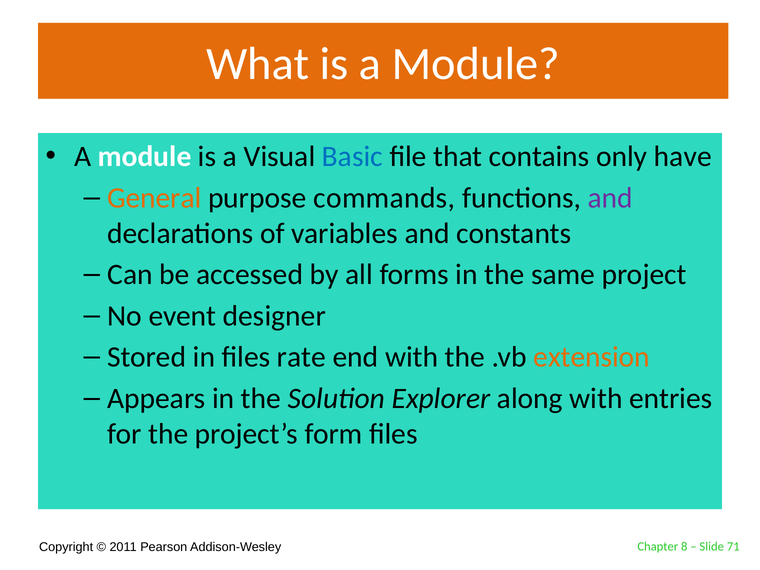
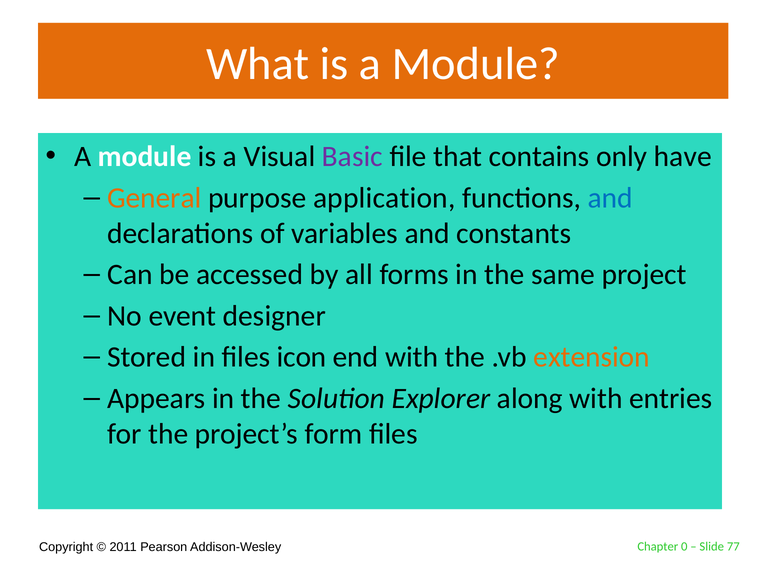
Basic colour: blue -> purple
commands: commands -> application
and at (610, 198) colour: purple -> blue
rate: rate -> icon
8: 8 -> 0
71: 71 -> 77
